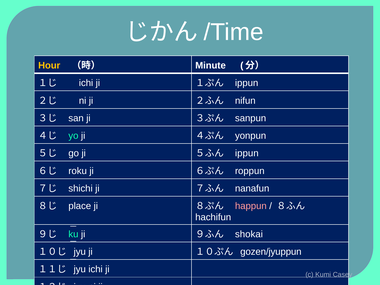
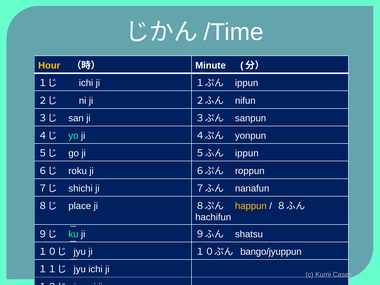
happun colour: pink -> yellow
shokai: shokai -> shatsu
gozen/jyuppun: gozen/jyuppun -> bango/jyuppun
